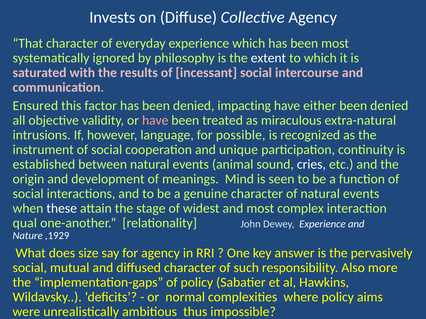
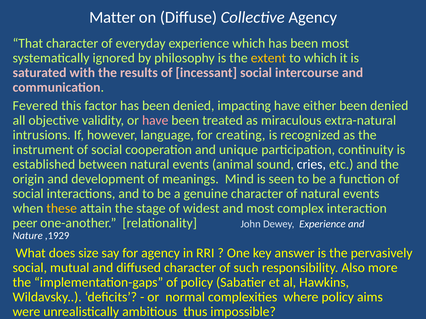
Invests: Invests -> Matter
extent colour: white -> yellow
Ensured: Ensured -> Fevered
possible: possible -> creating
these colour: white -> yellow
qual: qual -> peer
